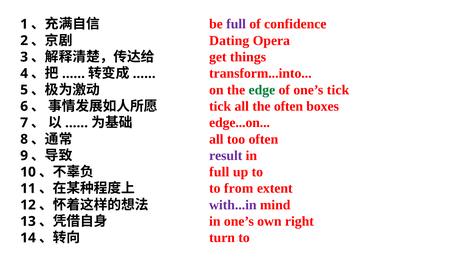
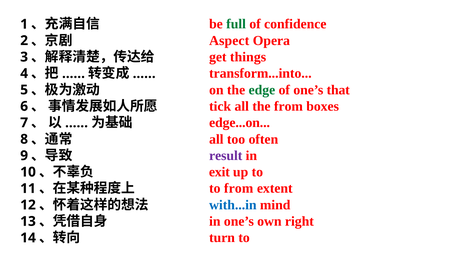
full at (236, 24) colour: purple -> green
Dating: Dating -> Aspect
one’s tick: tick -> that
the often: often -> from
full at (219, 172): full -> exit
with...in colour: purple -> blue
